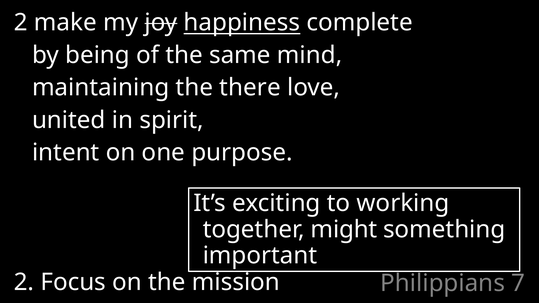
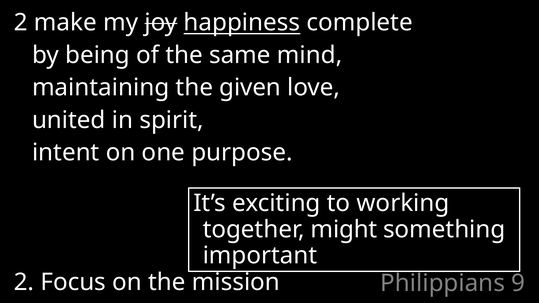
there: there -> given
7: 7 -> 9
